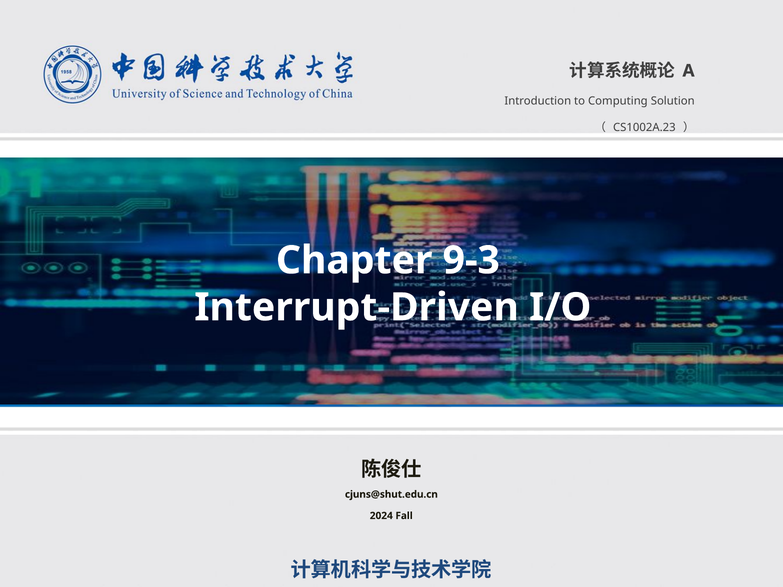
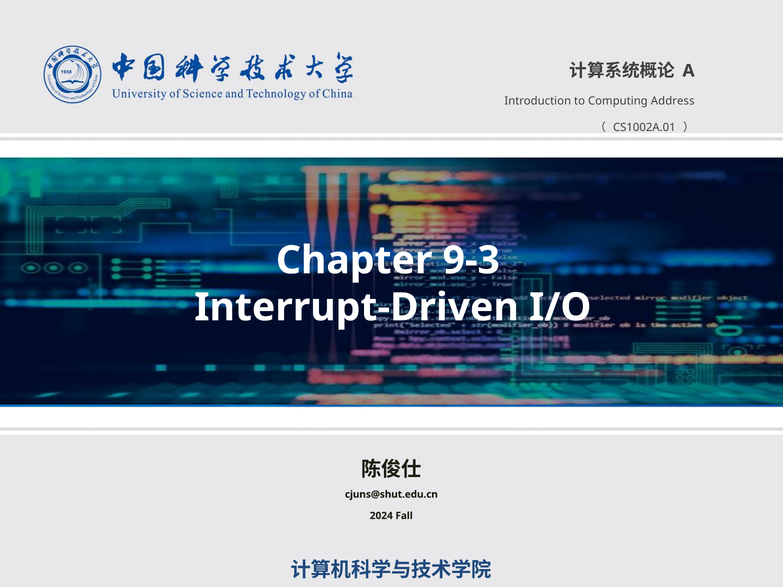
Solution: Solution -> Address
CS1002A.23: CS1002A.23 -> CS1002A.01
